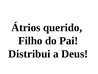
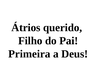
Distribui: Distribui -> Primeira
